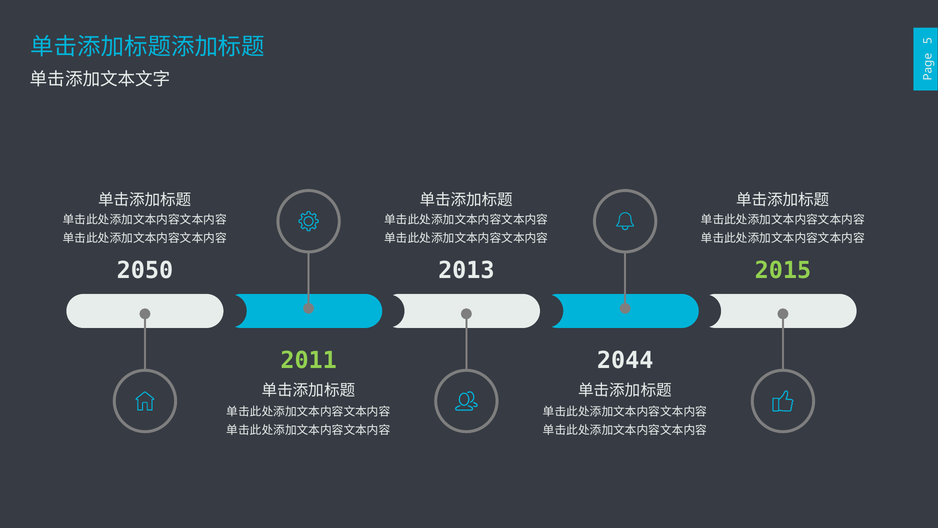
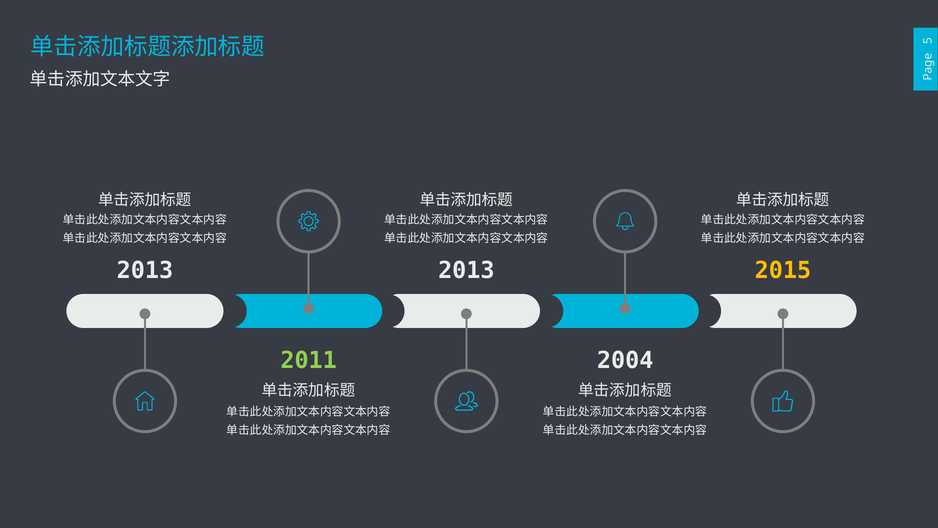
2050 at (145, 270): 2050 -> 2013
2015 colour: light green -> yellow
2044: 2044 -> 2004
